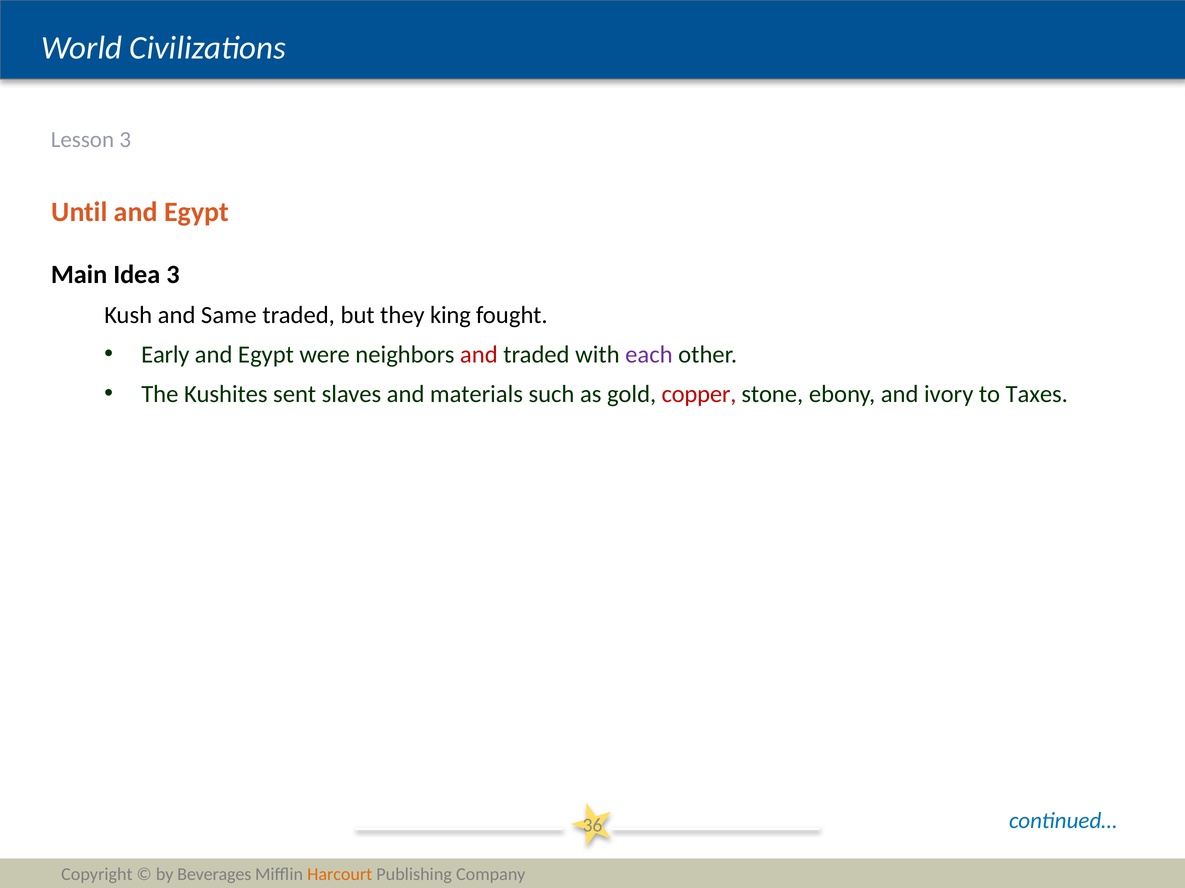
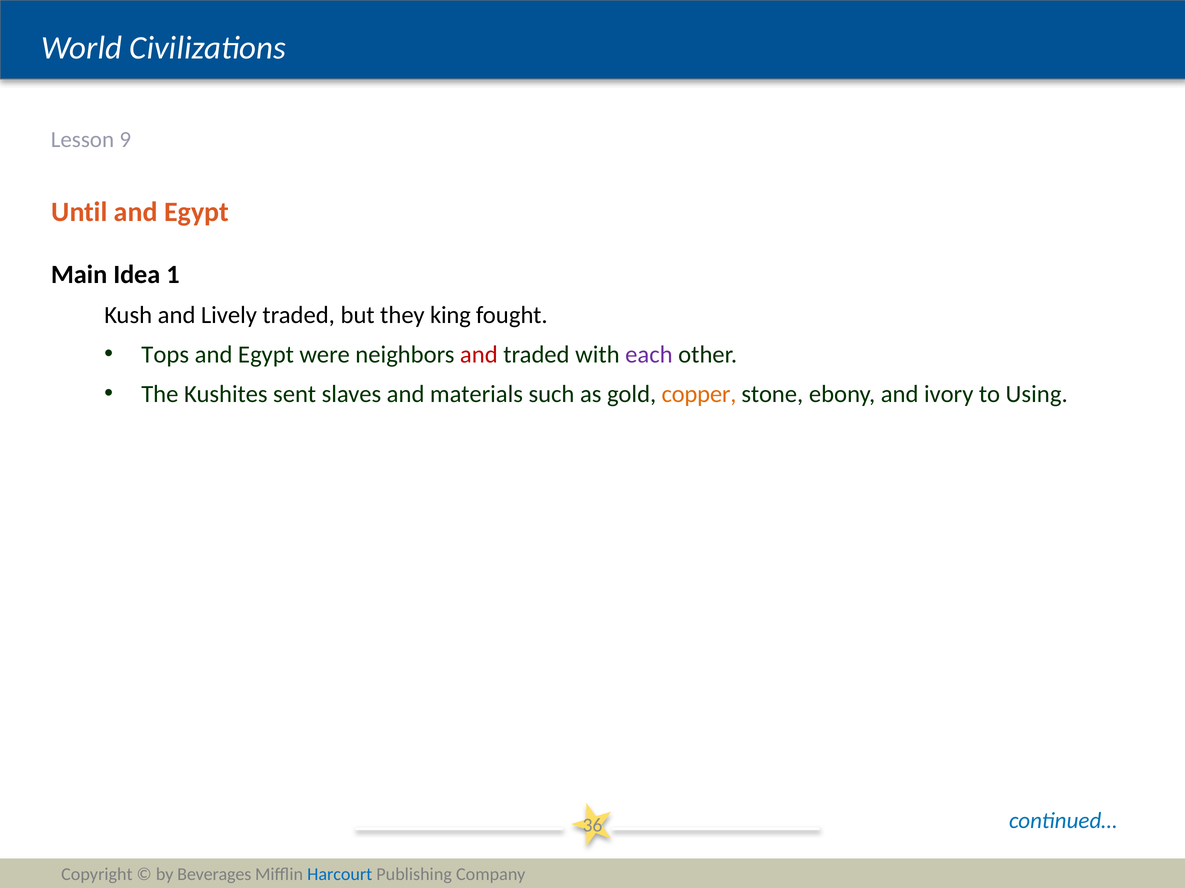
Lesson 3: 3 -> 9
Idea 3: 3 -> 1
Same: Same -> Lively
Early: Early -> Tops
copper colour: red -> orange
Taxes: Taxes -> Using
Harcourt colour: orange -> blue
